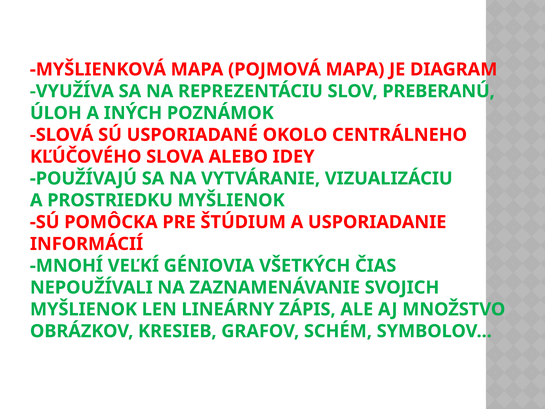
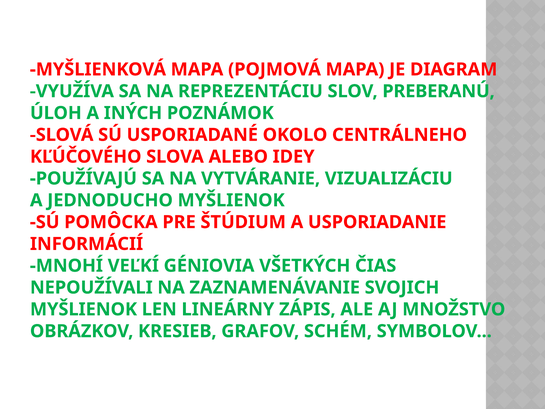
PROSTRIEDKU: PROSTRIEDKU -> JEDNODUCHO
